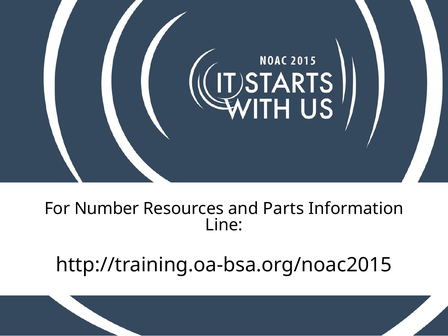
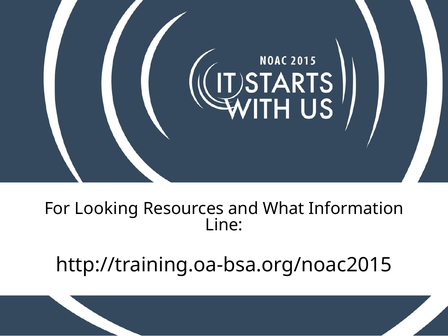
Number: Number -> Looking
Parts: Parts -> What
